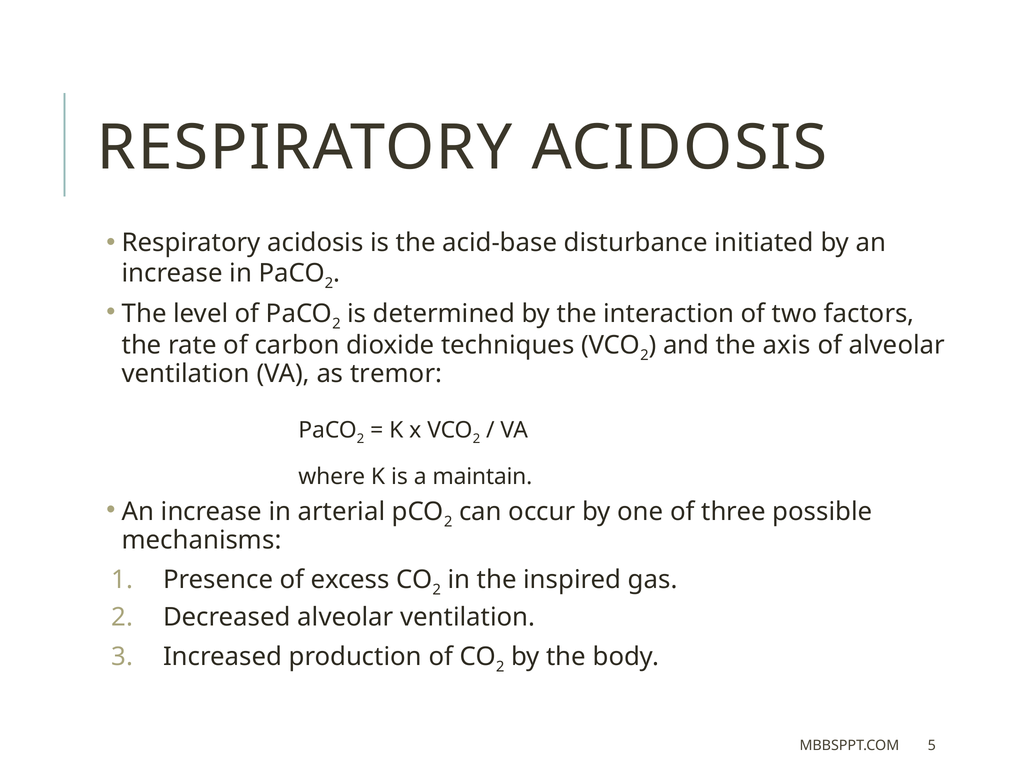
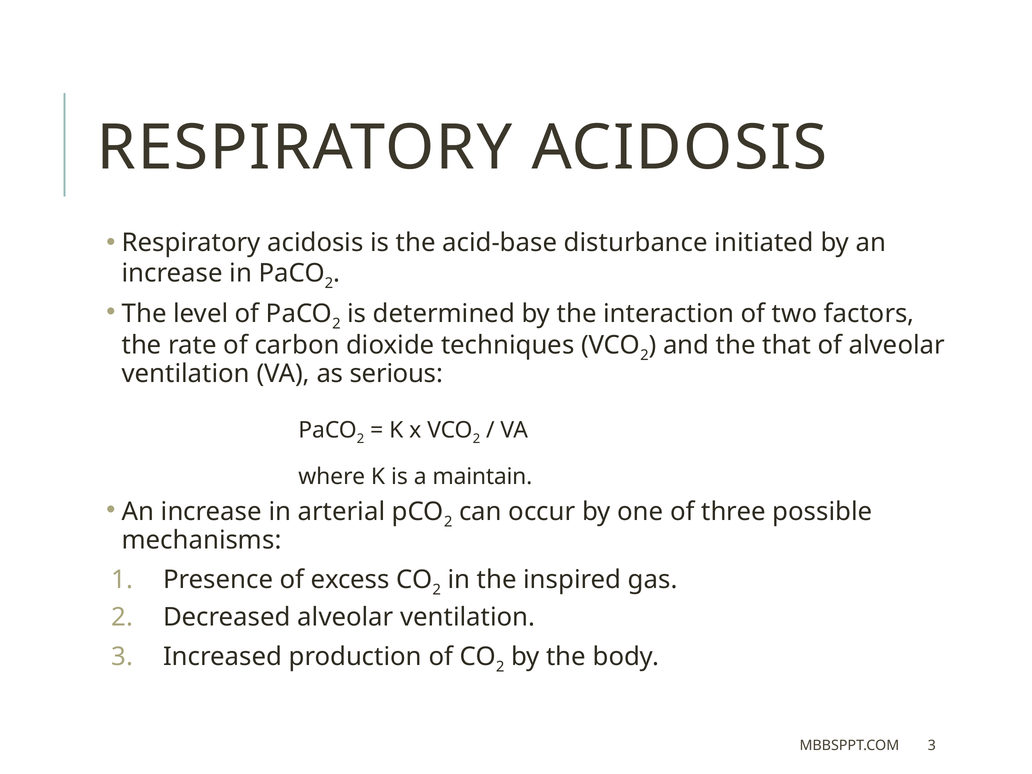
axis: axis -> that
tremor: tremor -> serious
MBBSPPT.COM 5: 5 -> 3
